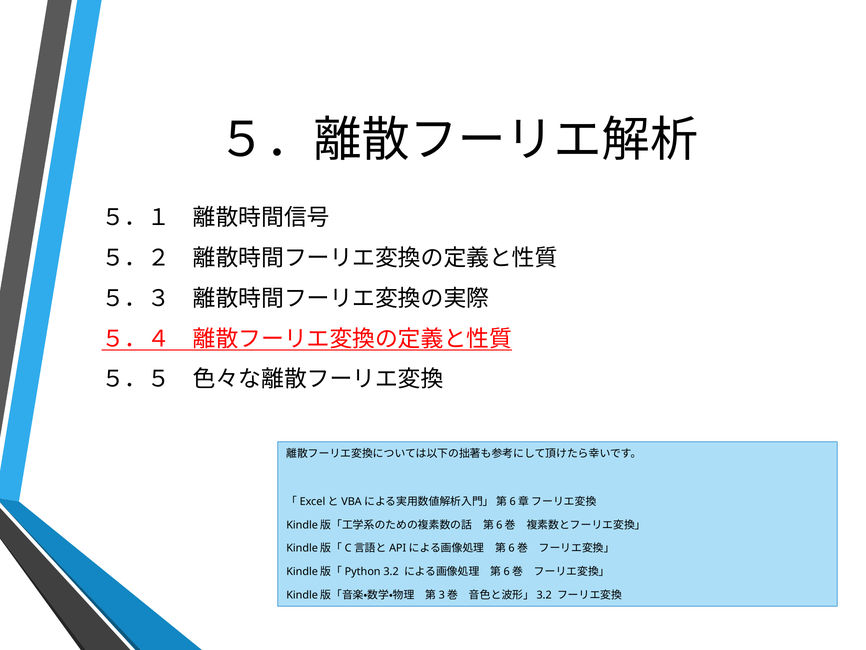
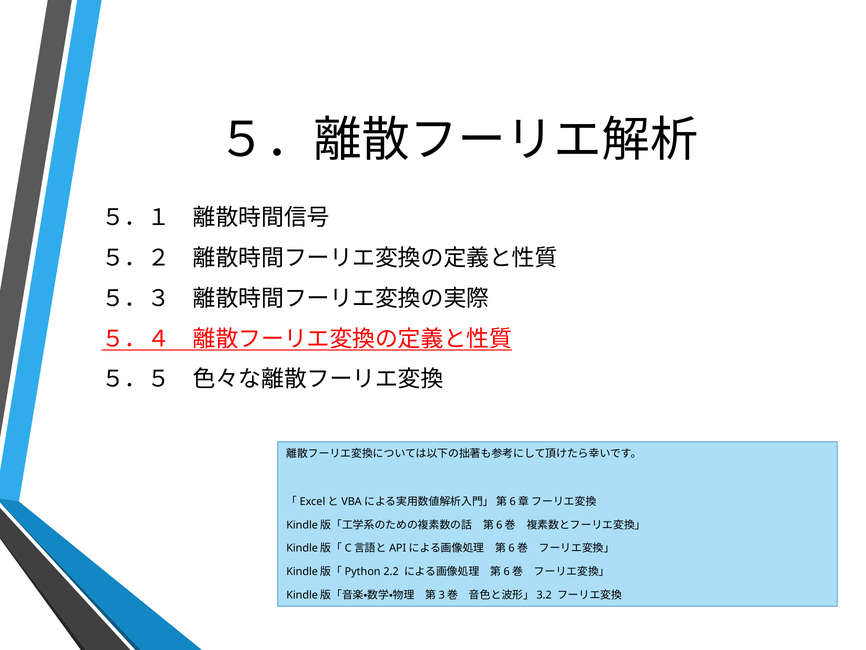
3.2: 3.2 -> 2.2
